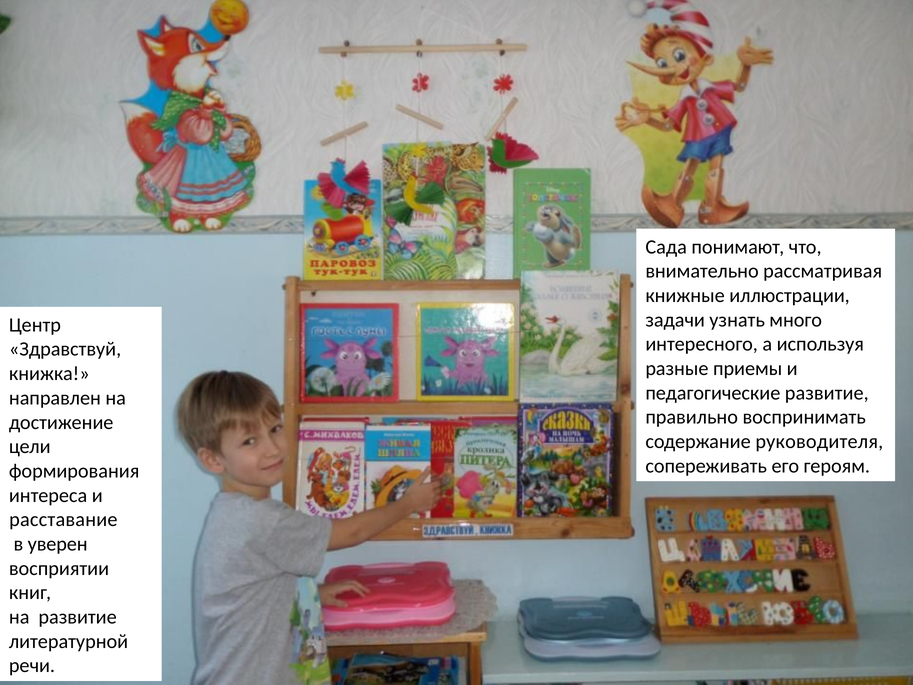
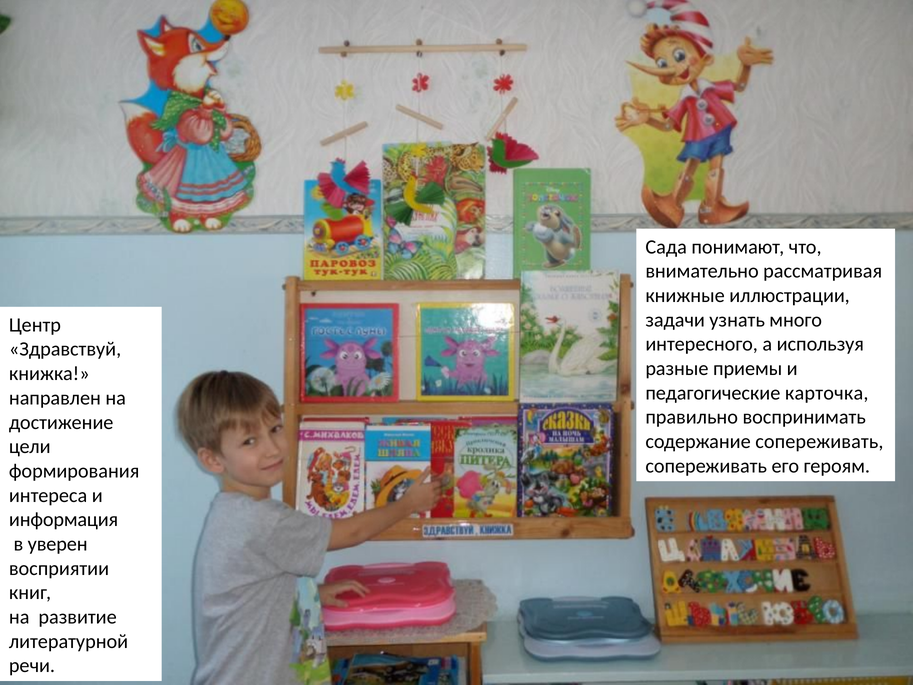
педагогические развитие: развитие -> карточка
содержание руководителя: руководителя -> сопереживать
расставание: расставание -> информация
